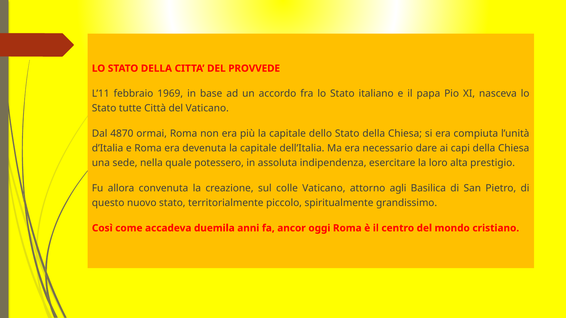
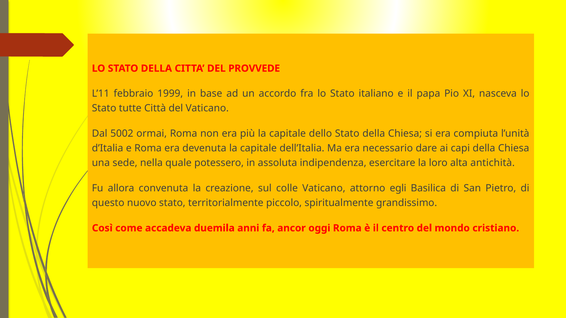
1969: 1969 -> 1999
4870: 4870 -> 5002
prestigio: prestigio -> antichità
agli: agli -> egli
